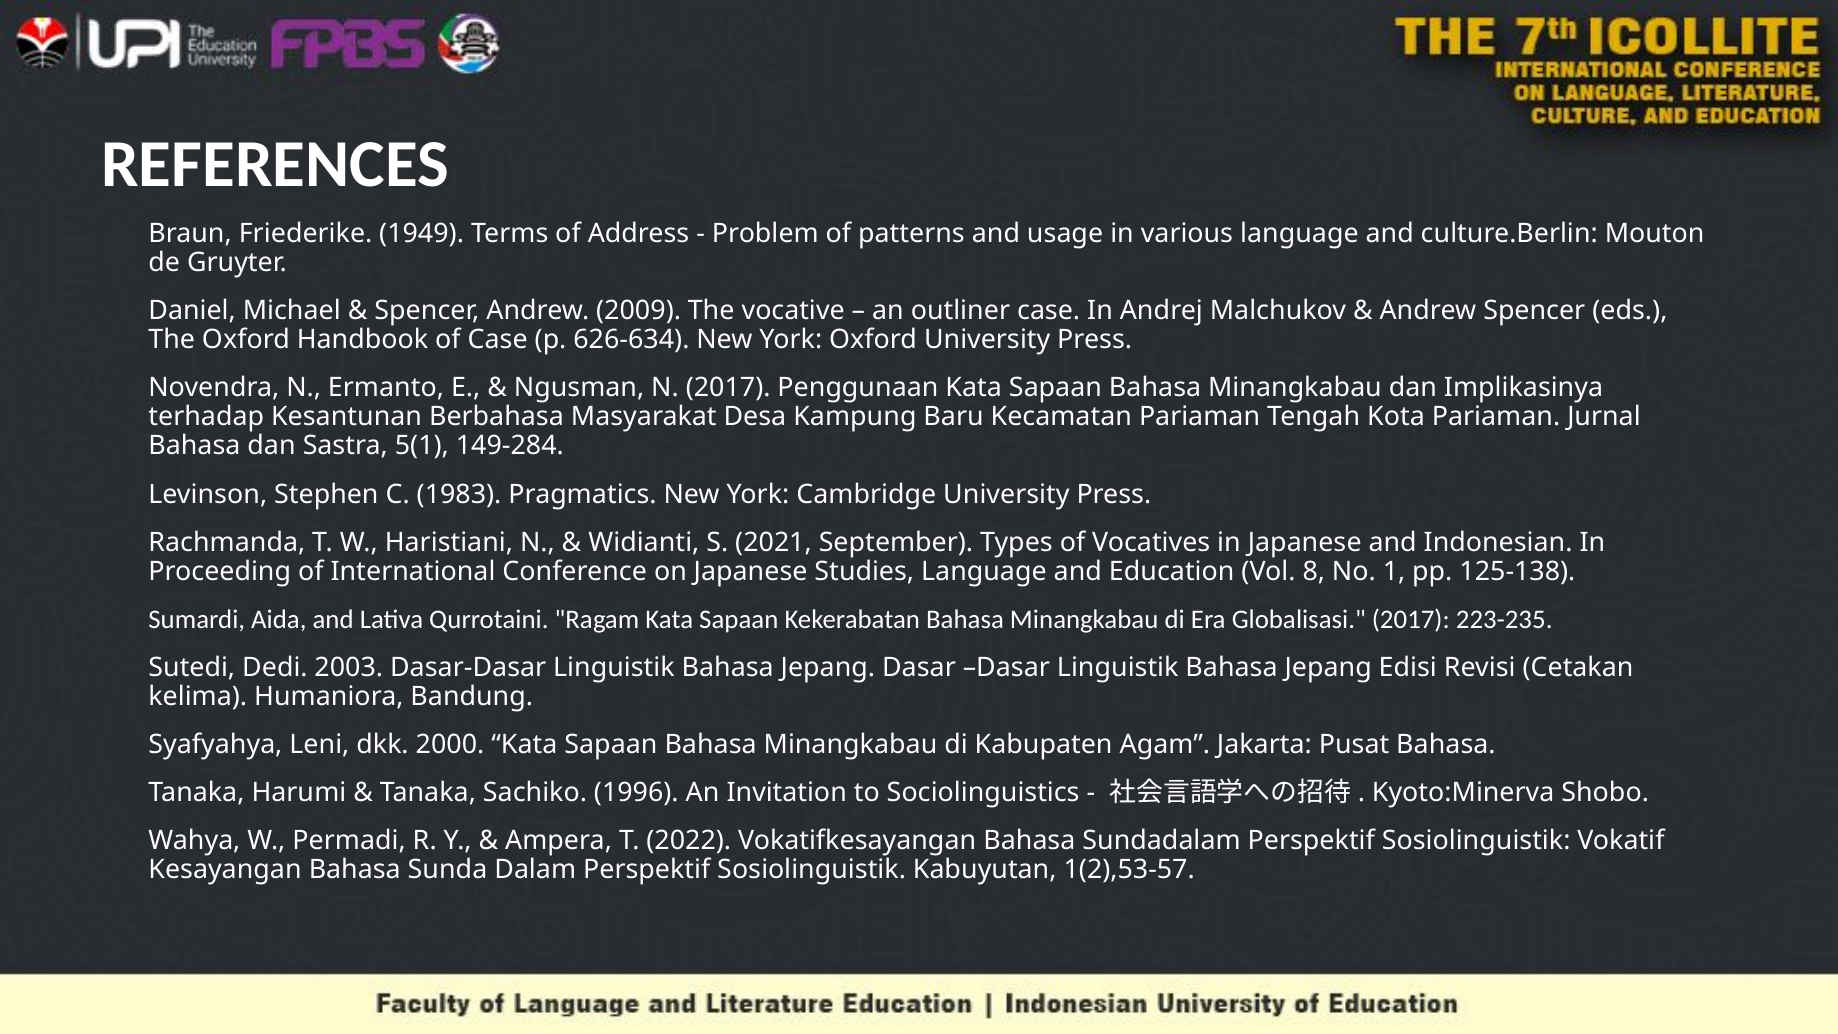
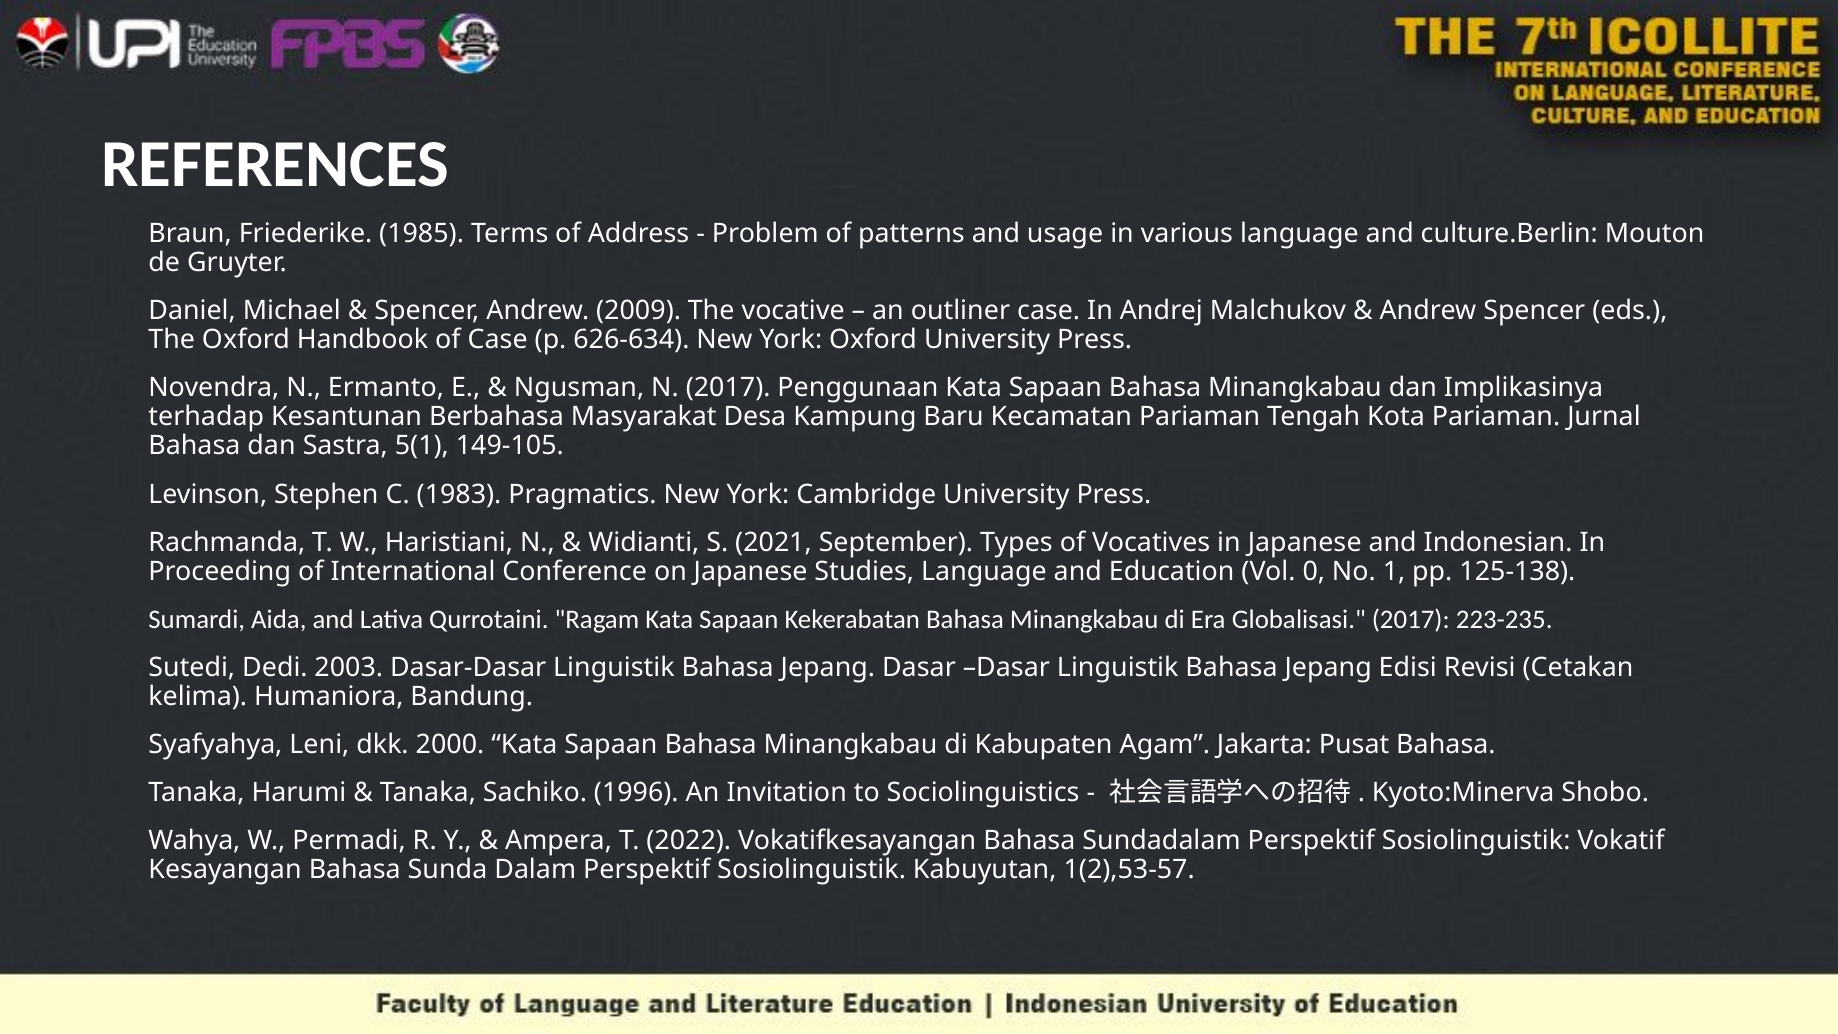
1949: 1949 -> 1985
149-284: 149-284 -> 149-105
8: 8 -> 0
